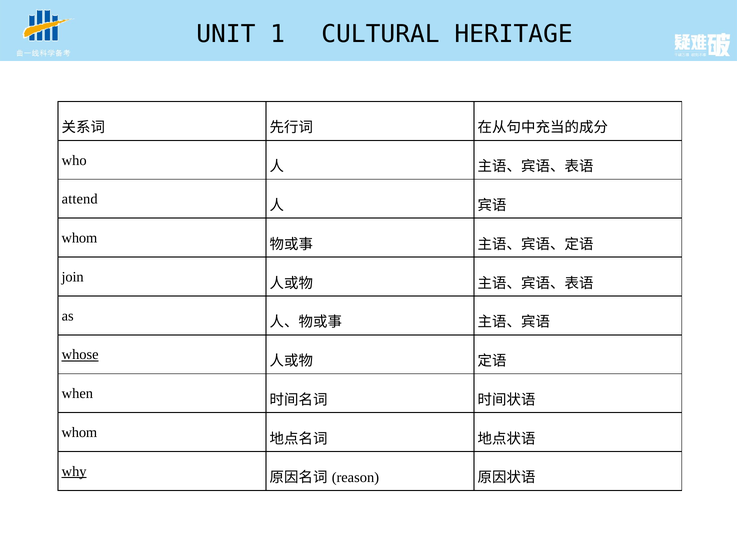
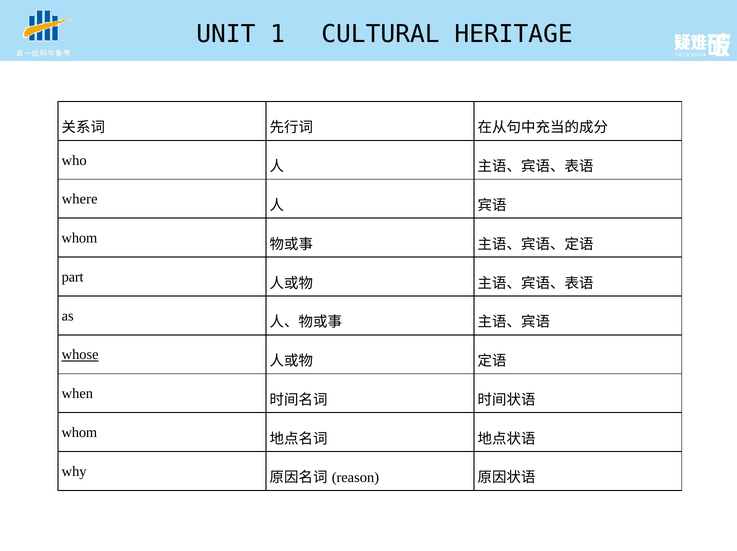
attend: attend -> where
join: join -> part
why underline: present -> none
